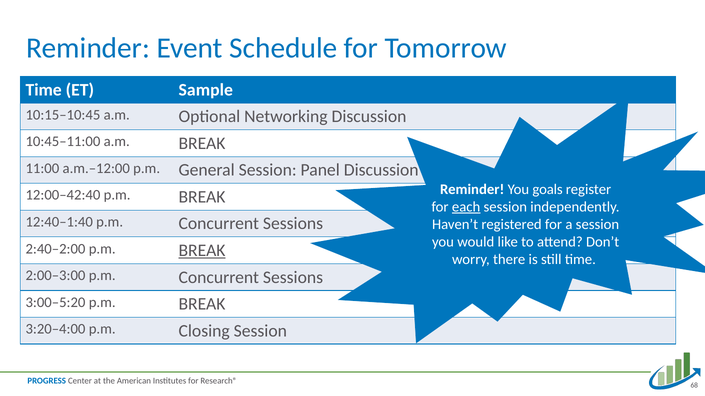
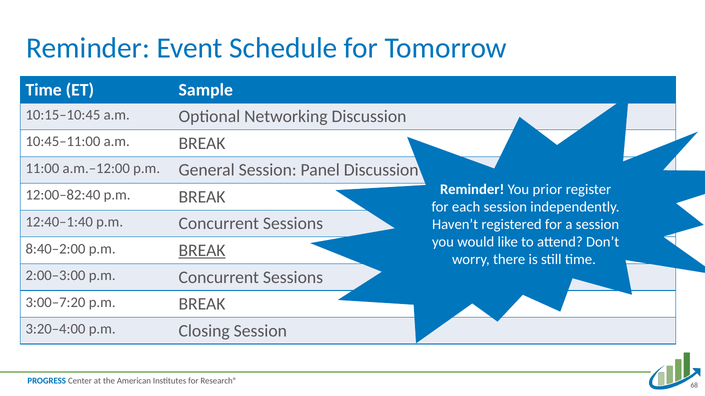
goals: goals -> prior
12:00–42:40: 12:00–42:40 -> 12:00–82:40
each underline: present -> none
2:40–2:00: 2:40–2:00 -> 8:40–2:00
3:00–5:20: 3:00–5:20 -> 3:00–7:20
